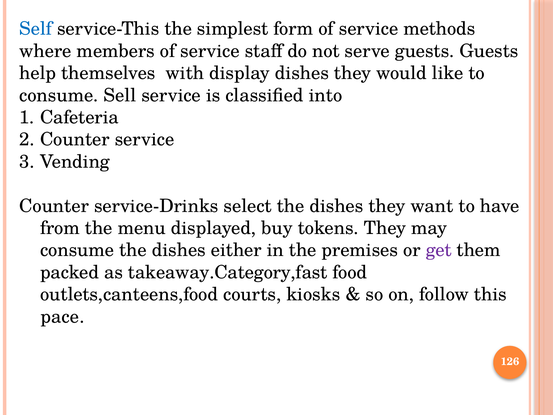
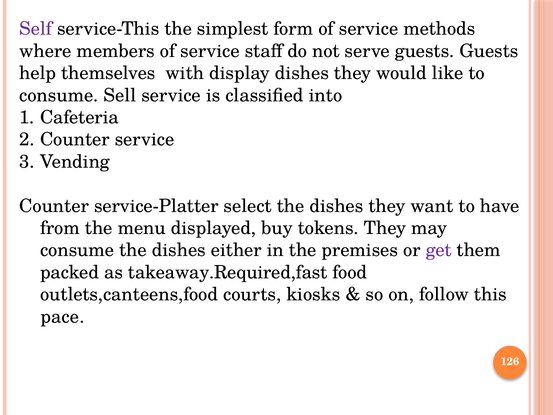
Self colour: blue -> purple
service-Drinks: service-Drinks -> service-Platter
takeaway.Category,fast: takeaway.Category,fast -> takeaway.Required,fast
